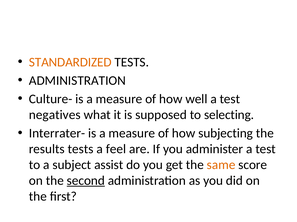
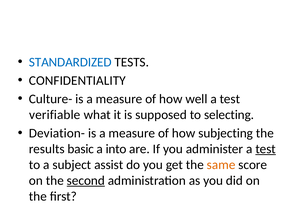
STANDARDIZED colour: orange -> blue
ADMINISTRATION at (77, 81): ADMINISTRATION -> CONFIDENTIALITY
negatives: negatives -> verifiable
Interrater-: Interrater- -> Deviation-
results tests: tests -> basic
feel: feel -> into
test at (266, 149) underline: none -> present
